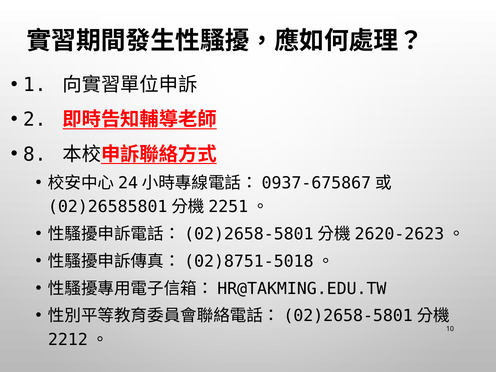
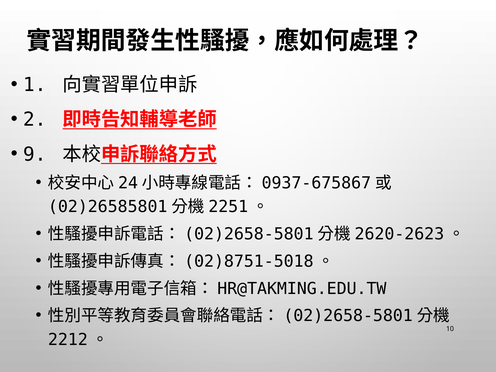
8: 8 -> 9
